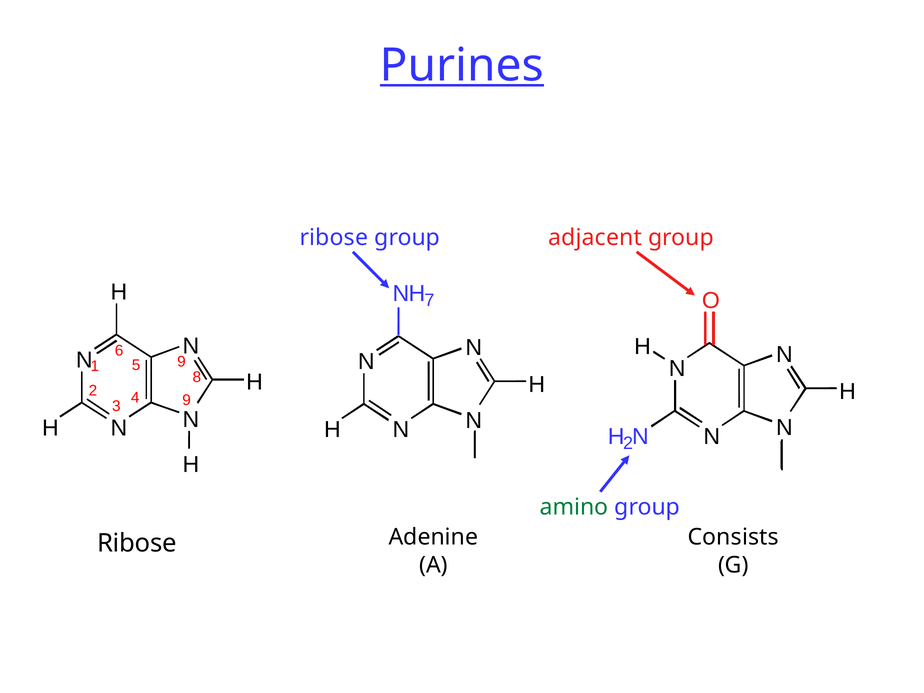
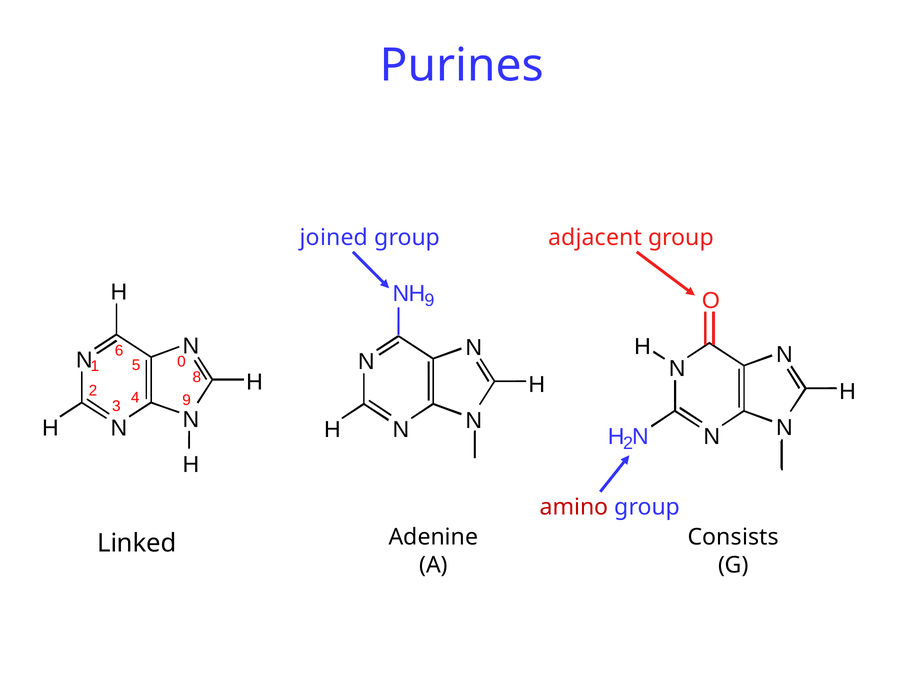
Purines underline: present -> none
ribose at (334, 238): ribose -> joined
7 at (429, 300): 7 -> 9
5 9: 9 -> 0
amino colour: green -> red
Ribose at (137, 543): Ribose -> Linked
